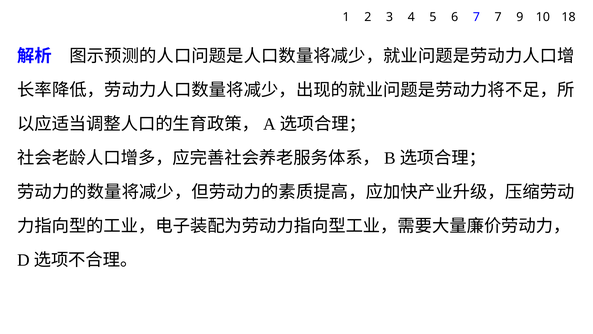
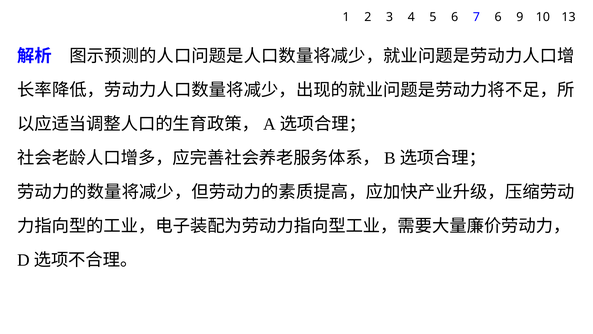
7 7: 7 -> 6
18: 18 -> 13
